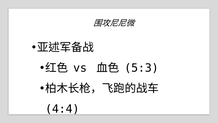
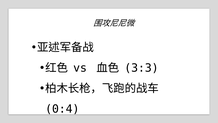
5:3: 5:3 -> 3:3
4:4: 4:4 -> 0:4
